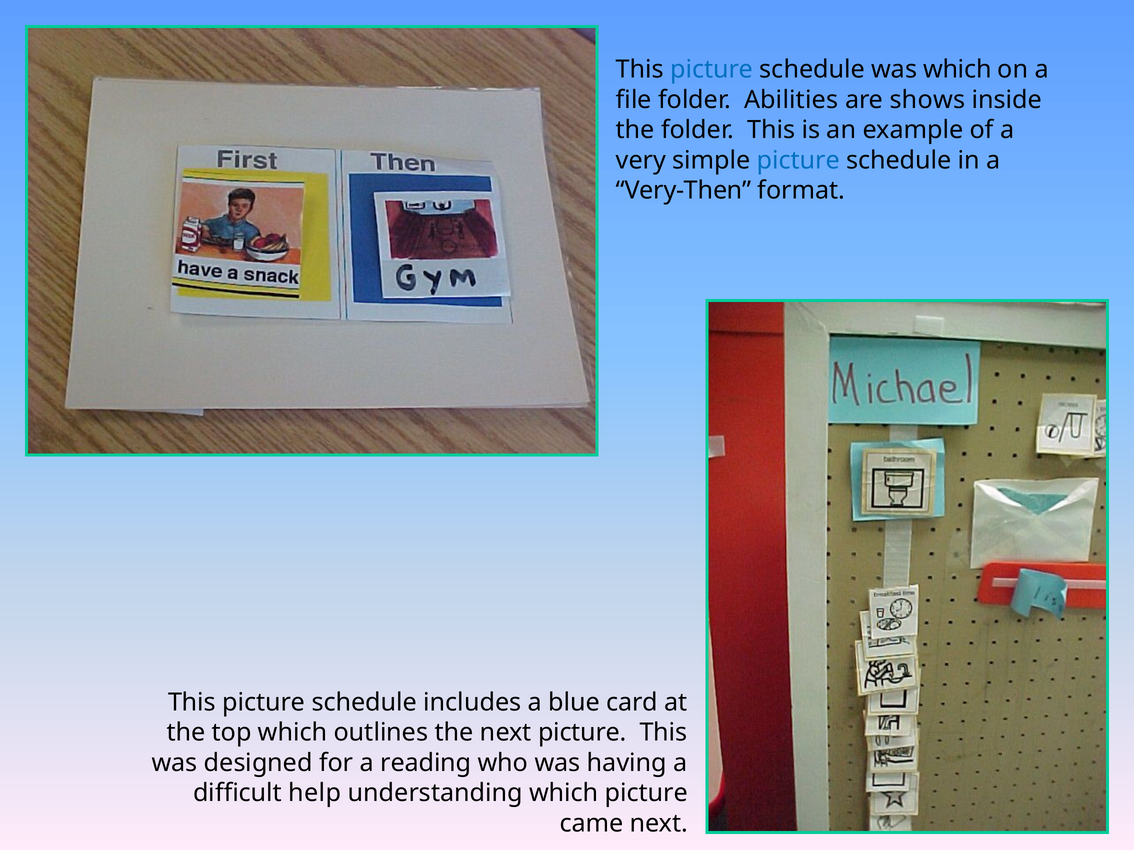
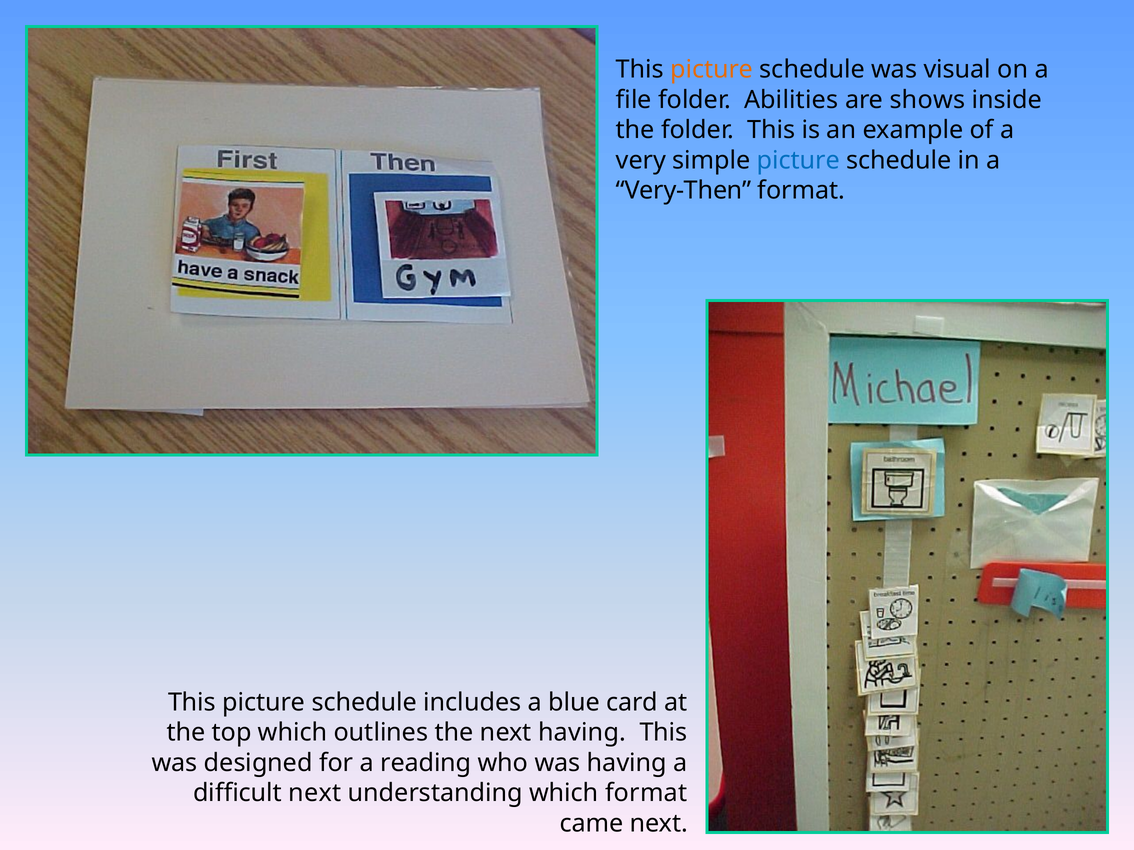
picture at (712, 70) colour: blue -> orange
was which: which -> visual
next picture: picture -> having
difficult help: help -> next
which picture: picture -> format
